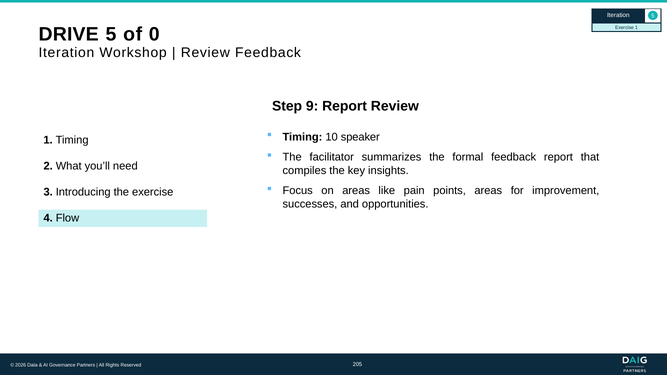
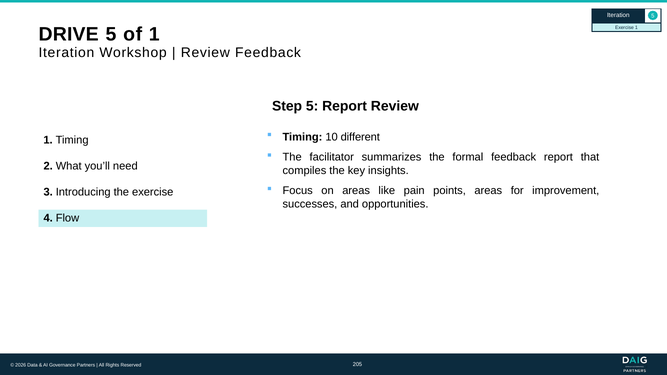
of 0: 0 -> 1
Step 9: 9 -> 5
speaker: speaker -> different
